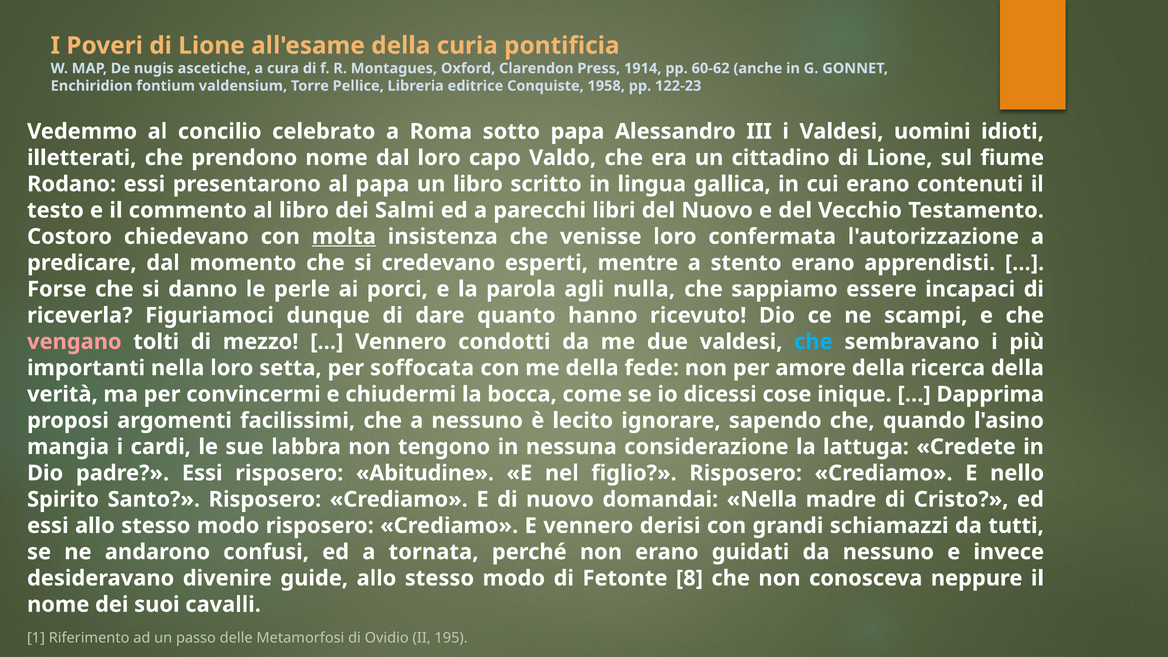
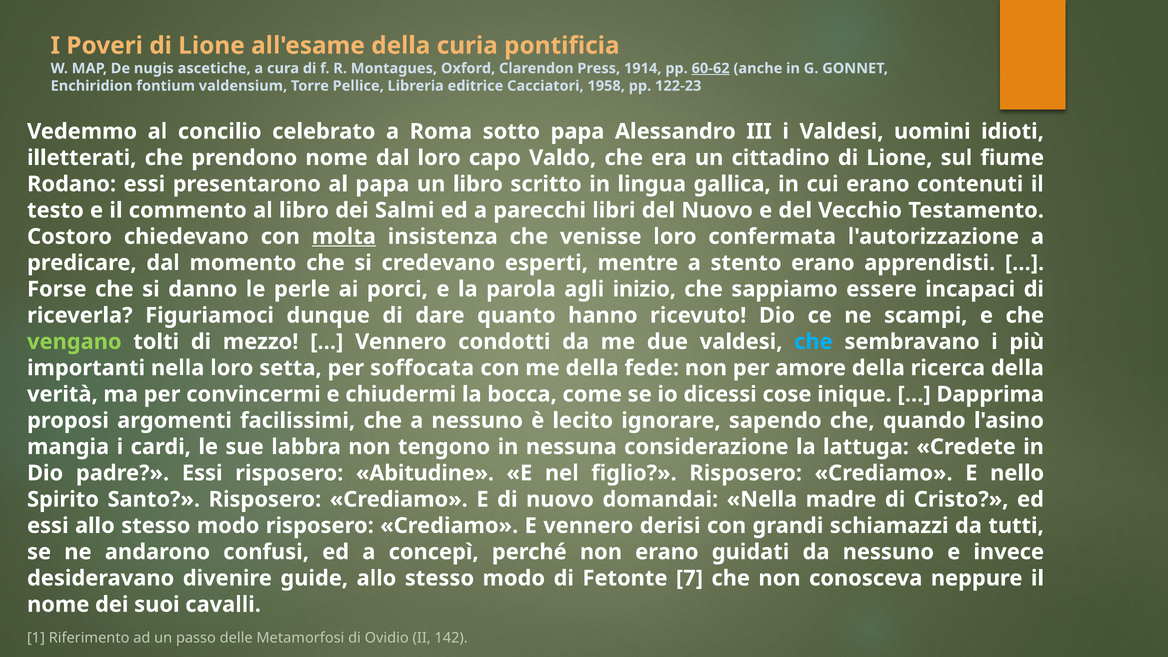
60-62 underline: none -> present
Conquiste: Conquiste -> Cacciatori
nulla: nulla -> inizio
vengano colour: pink -> light green
tornata: tornata -> concepì
8: 8 -> 7
195: 195 -> 142
